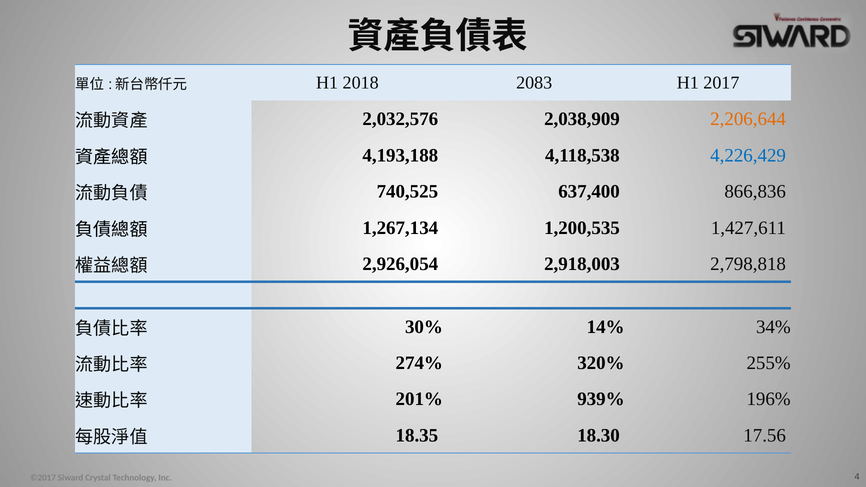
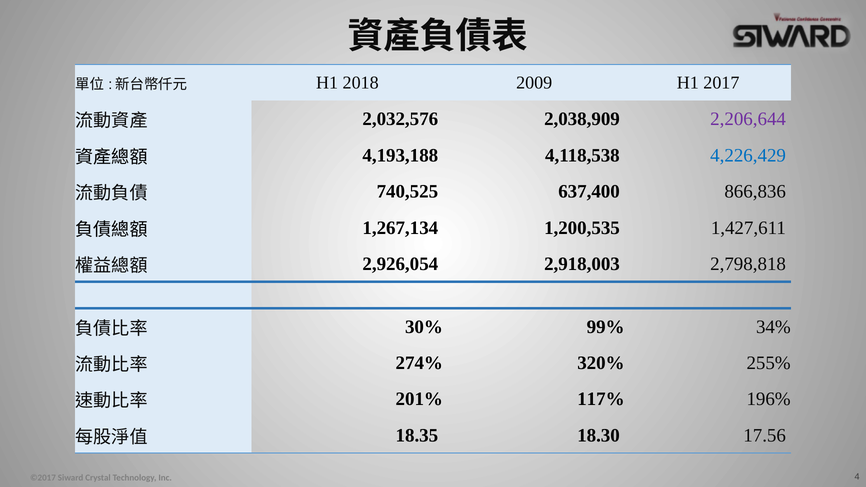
2083: 2083 -> 2009
2,206,644 colour: orange -> purple
14%: 14% -> 99%
939%: 939% -> 117%
